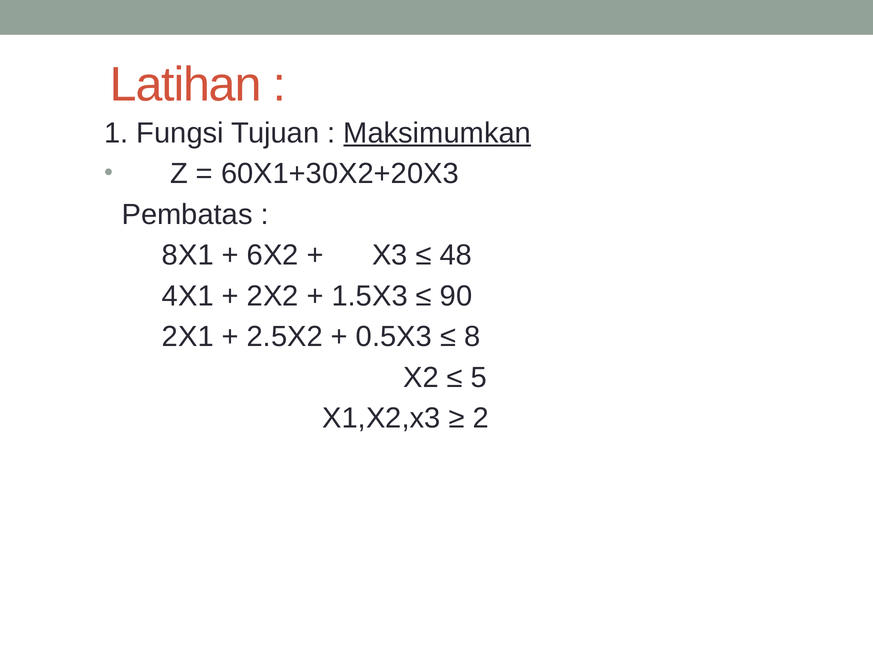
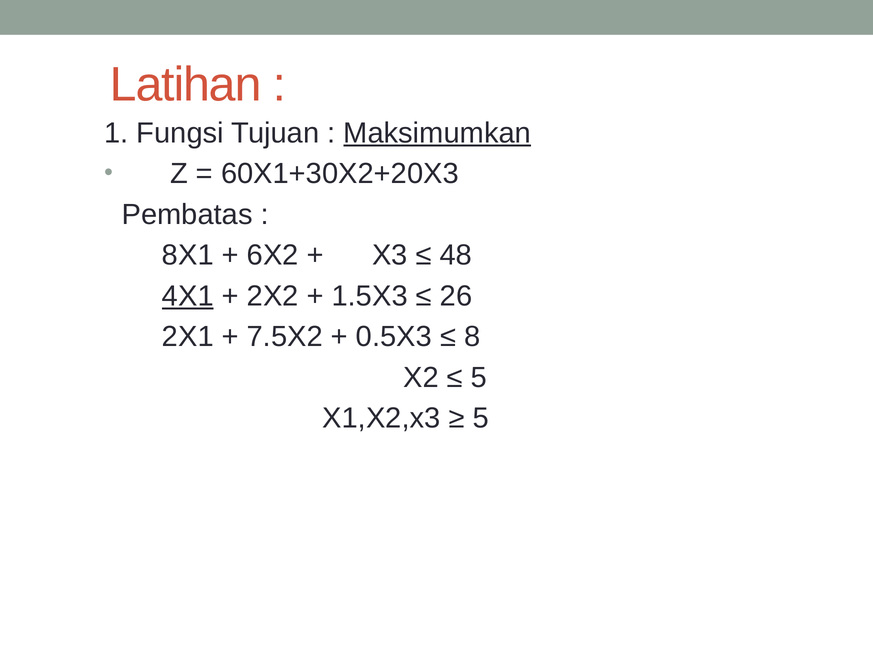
4X1 underline: none -> present
90: 90 -> 26
2.5X2: 2.5X2 -> 7.5X2
2 at (481, 418): 2 -> 5
